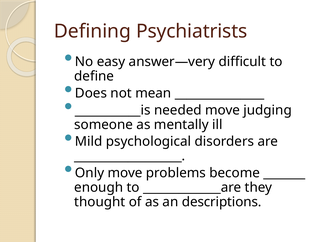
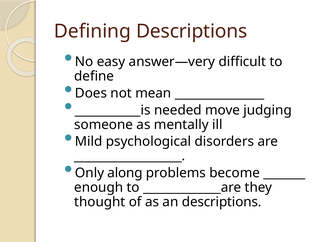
Defining Psychiatrists: Psychiatrists -> Descriptions
Only move: move -> along
